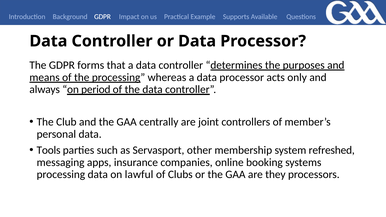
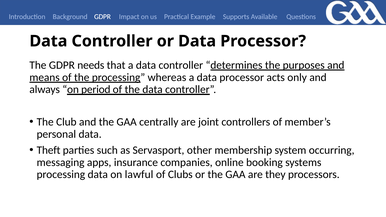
forms: forms -> needs
Tools: Tools -> Theft
refreshed: refreshed -> occurring
